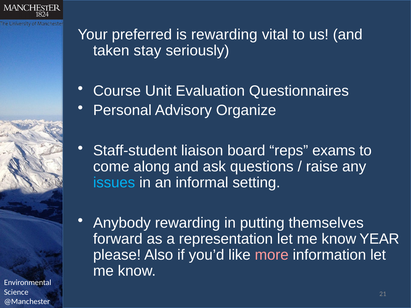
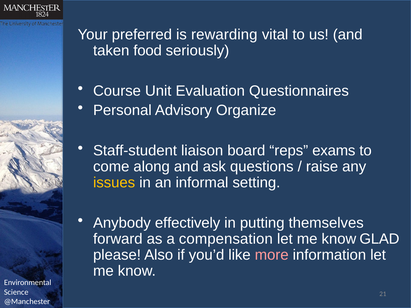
stay: stay -> food
issues colour: light blue -> yellow
Anybody rewarding: rewarding -> effectively
representation: representation -> compensation
YEAR: YEAR -> GLAD
